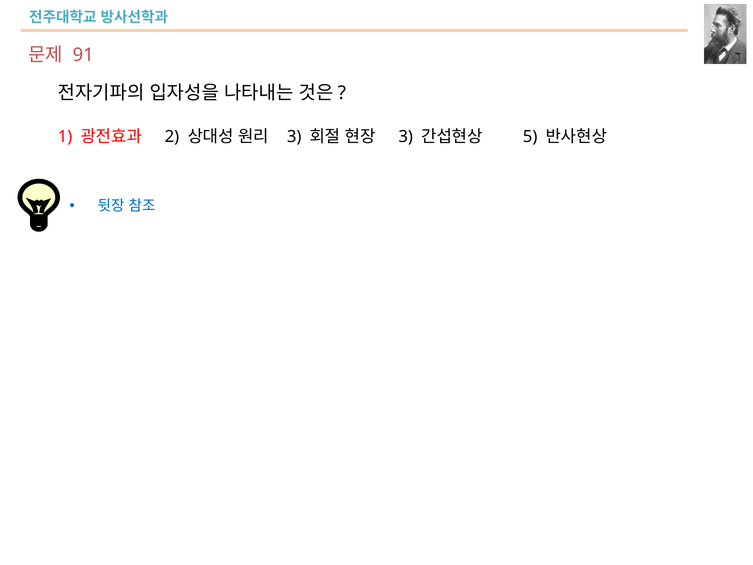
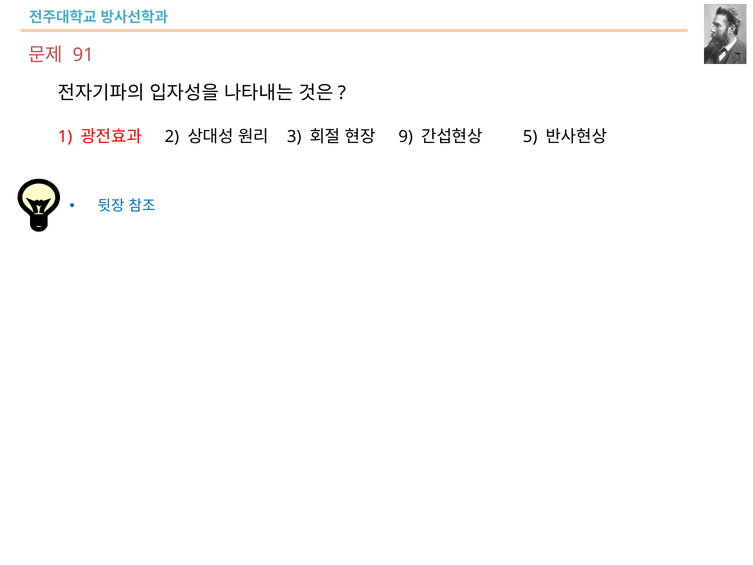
3 at (406, 137): 3 -> 9
